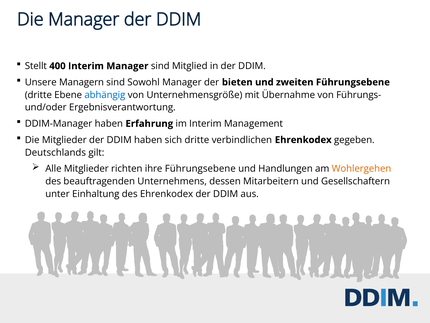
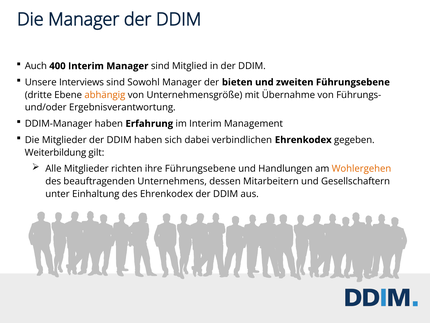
Stellt: Stellt -> Auch
Managern: Managern -> Interviews
abhängig colour: blue -> orange
sich dritte: dritte -> dabei
Deutschlands: Deutschlands -> Weiterbildung
